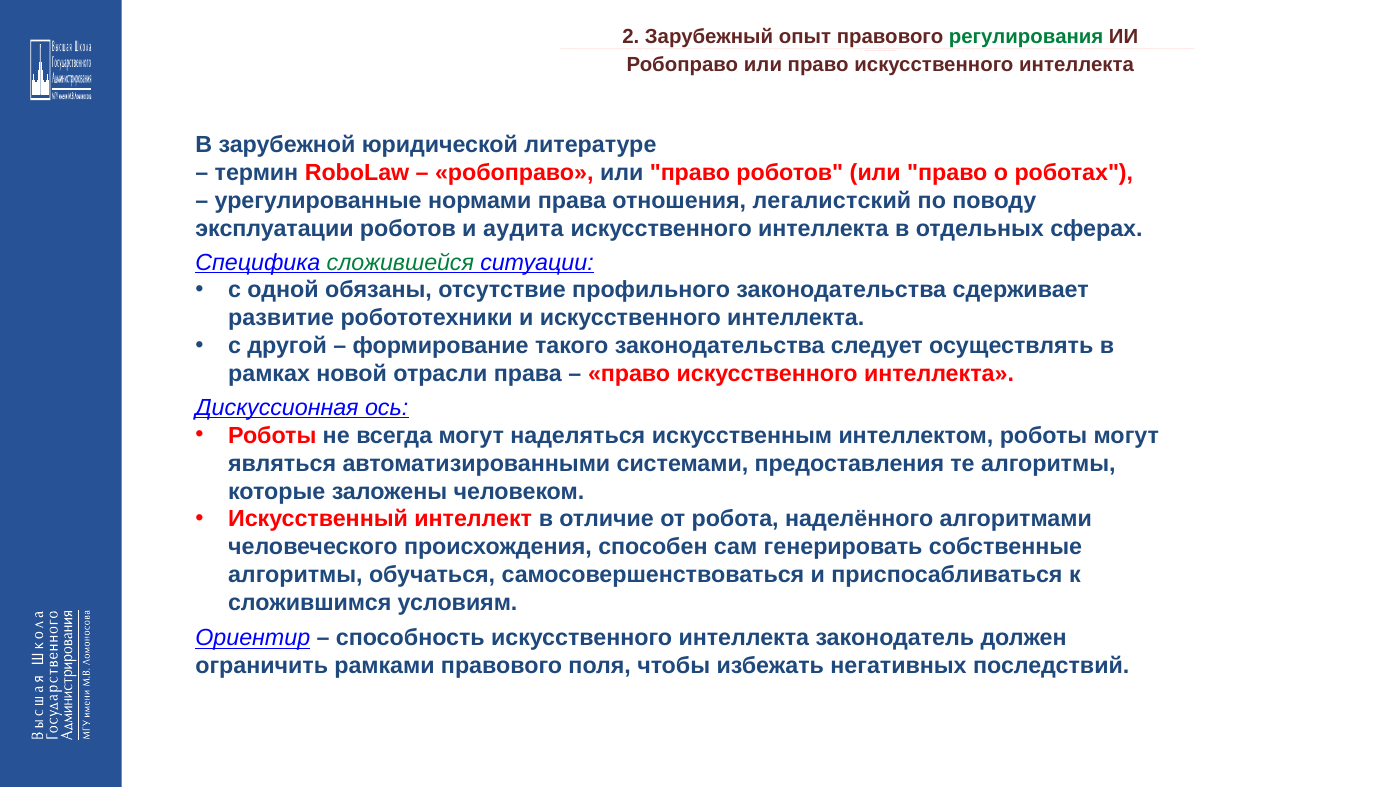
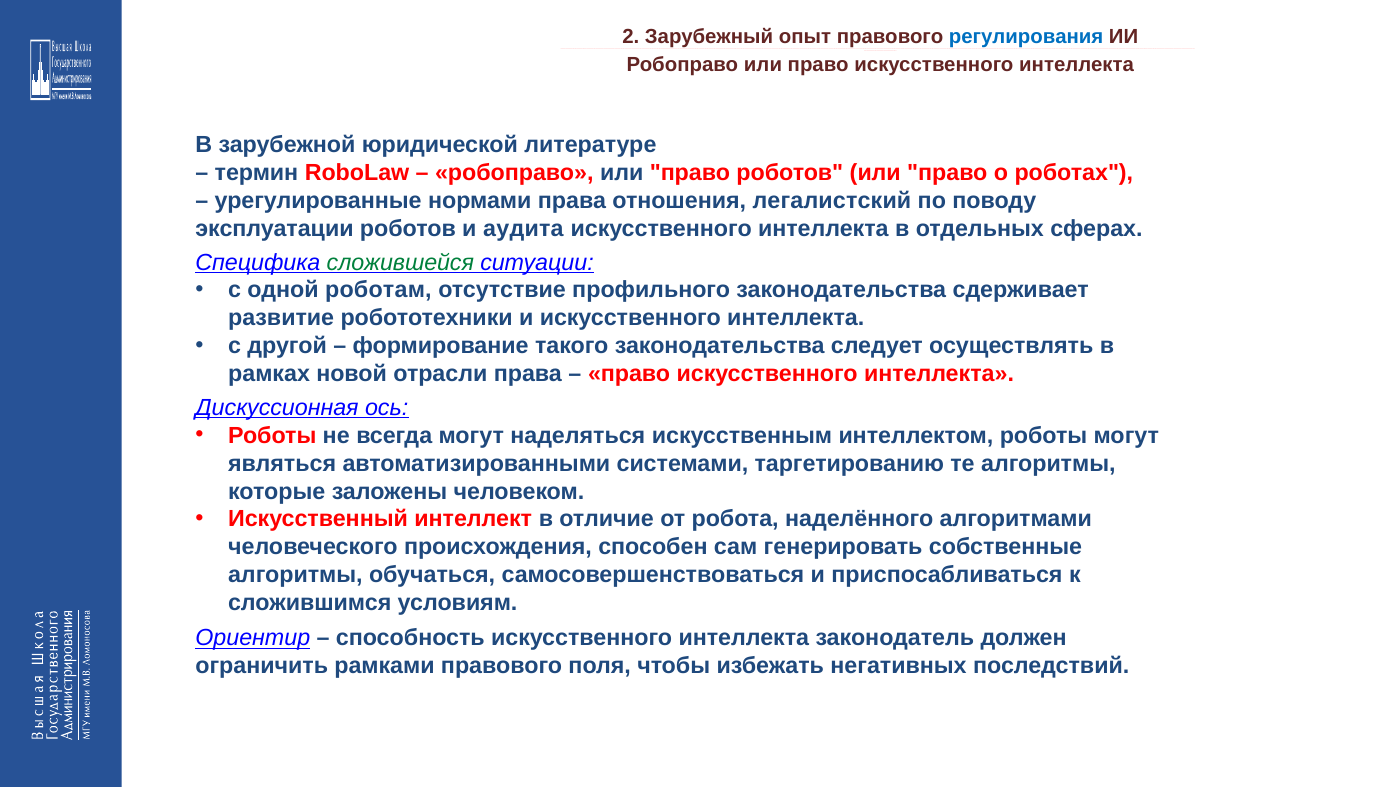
регулирования colour: green -> blue
обязаны: обязаны -> роботам
предоставления: предоставления -> таргетированию
